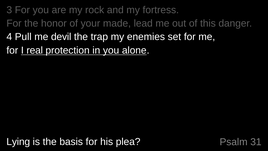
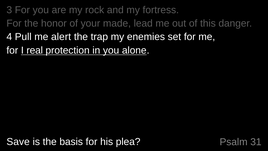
devil: devil -> alert
Lying: Lying -> Save
